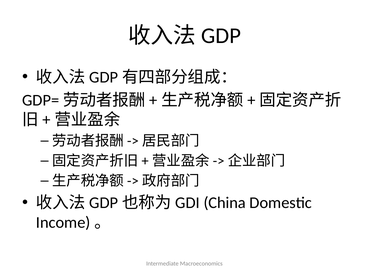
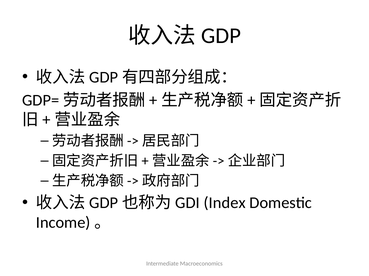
China: China -> Index
